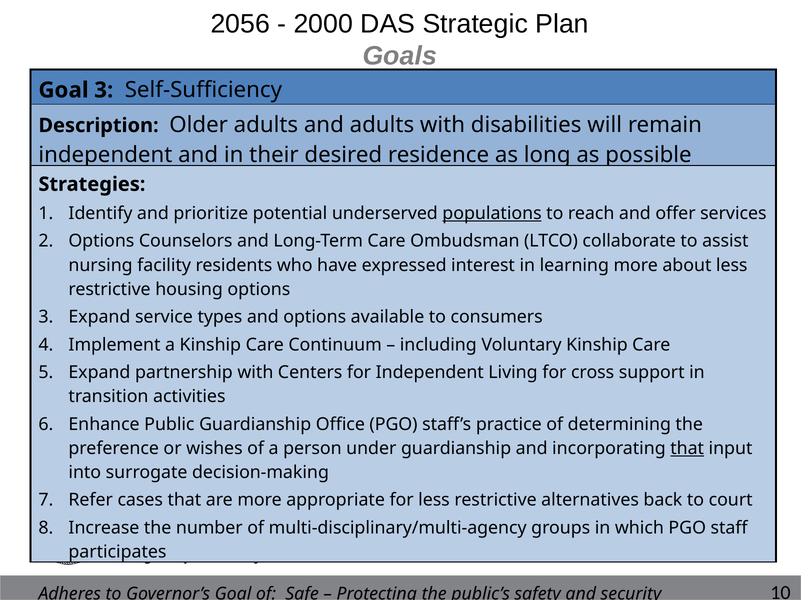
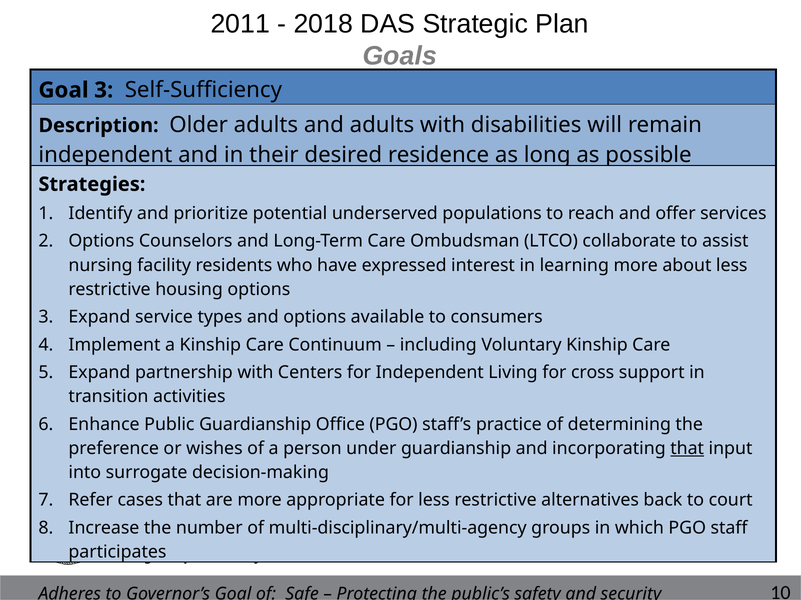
2056: 2056 -> 2011
2000: 2000 -> 2018
populations underline: present -> none
